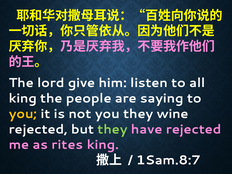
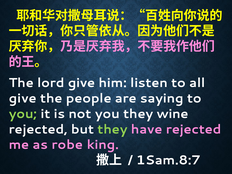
king at (23, 98): king -> give
you at (23, 114) colour: yellow -> light green
rites: rites -> robe
